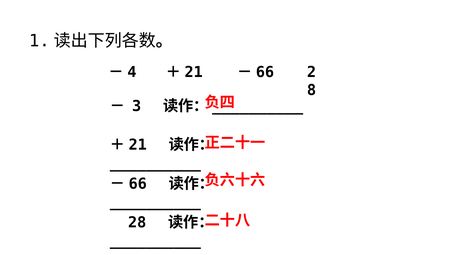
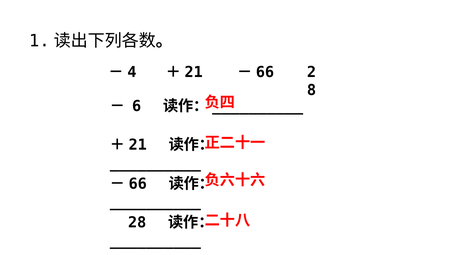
3: 3 -> 6
